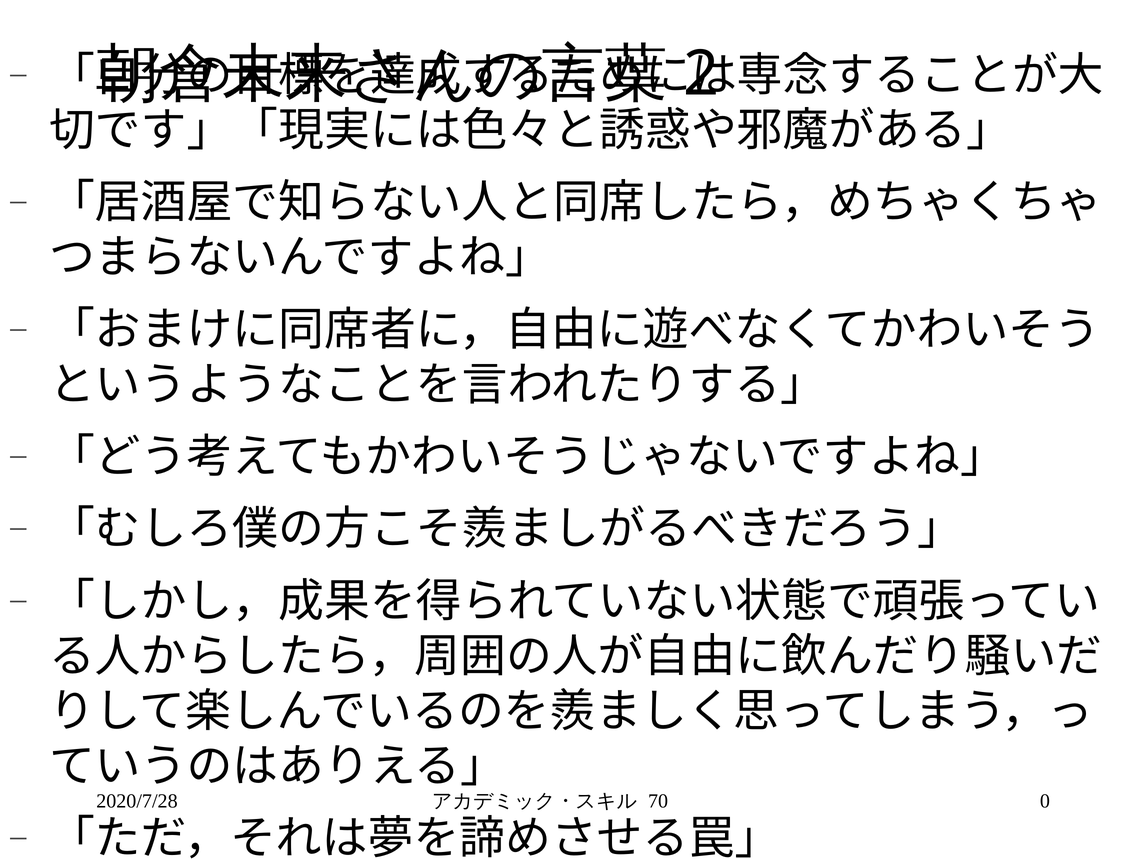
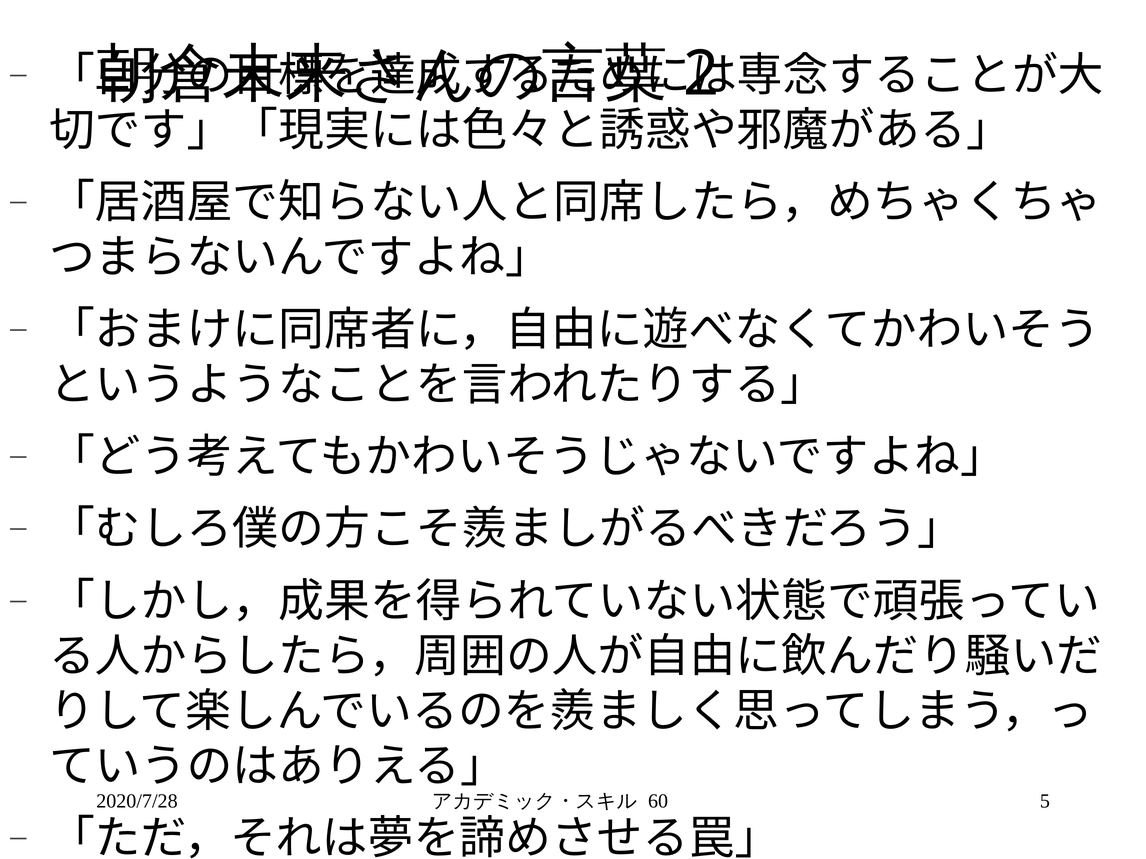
0: 0 -> 5
70: 70 -> 60
